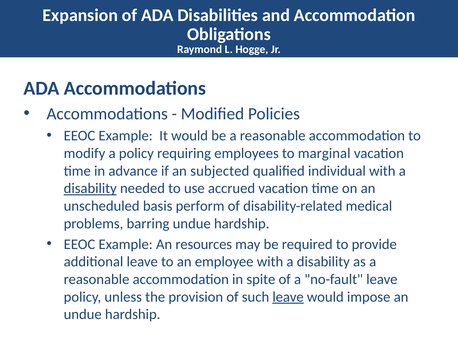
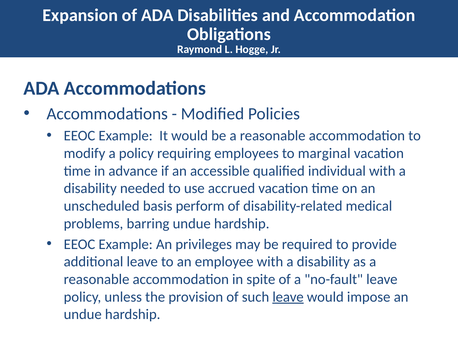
subjected: subjected -> accessible
disability at (90, 188) underline: present -> none
resources: resources -> privileges
